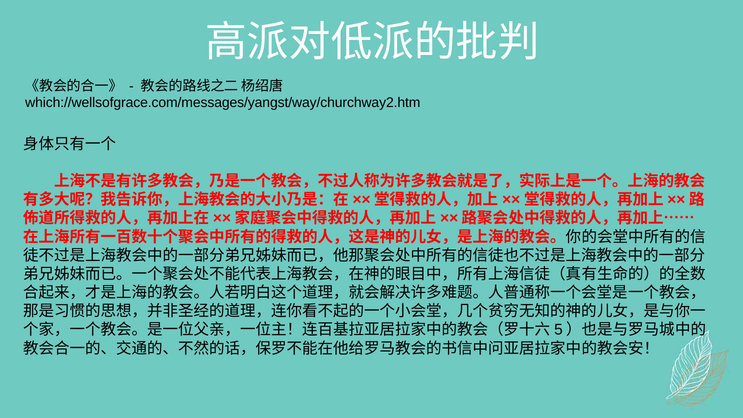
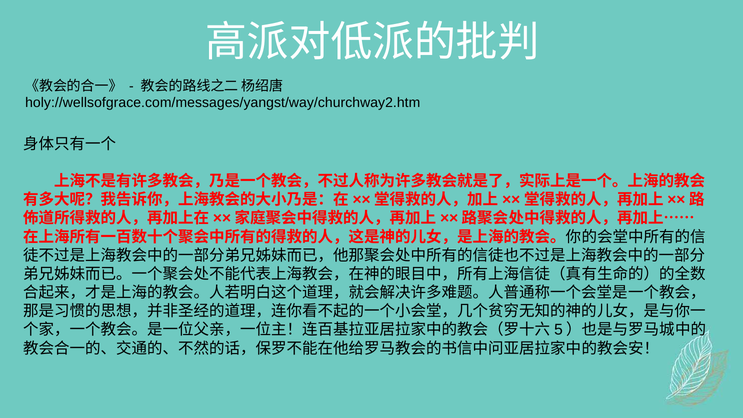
which://wellsofgrace.com/messages/yangst/way/churchway2.htm: which://wellsofgrace.com/messages/yangst/way/churchway2.htm -> holy://wellsofgrace.com/messages/yangst/way/churchway2.htm
